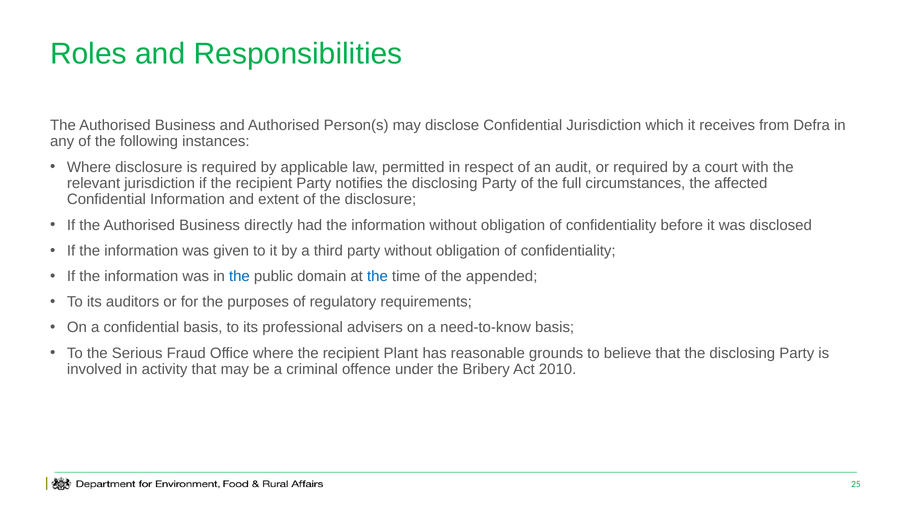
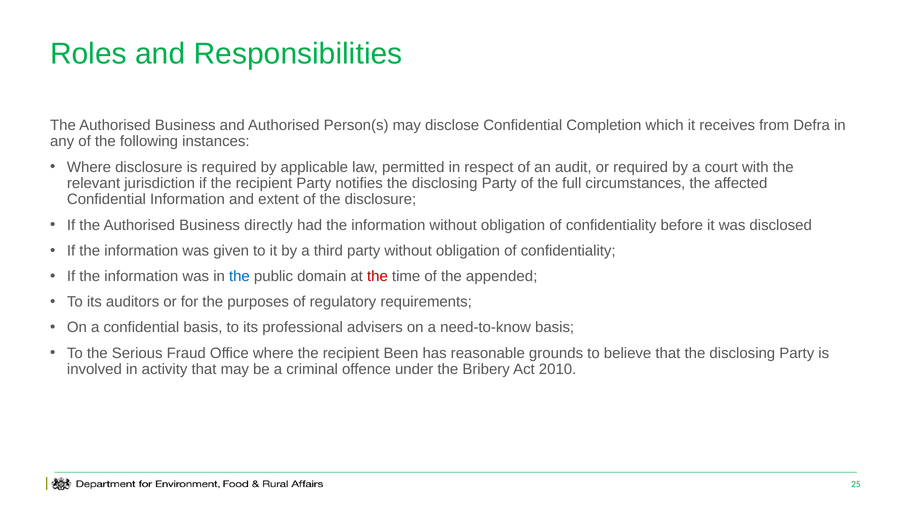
Confidential Jurisdiction: Jurisdiction -> Completion
the at (377, 276) colour: blue -> red
Plant: Plant -> Been
